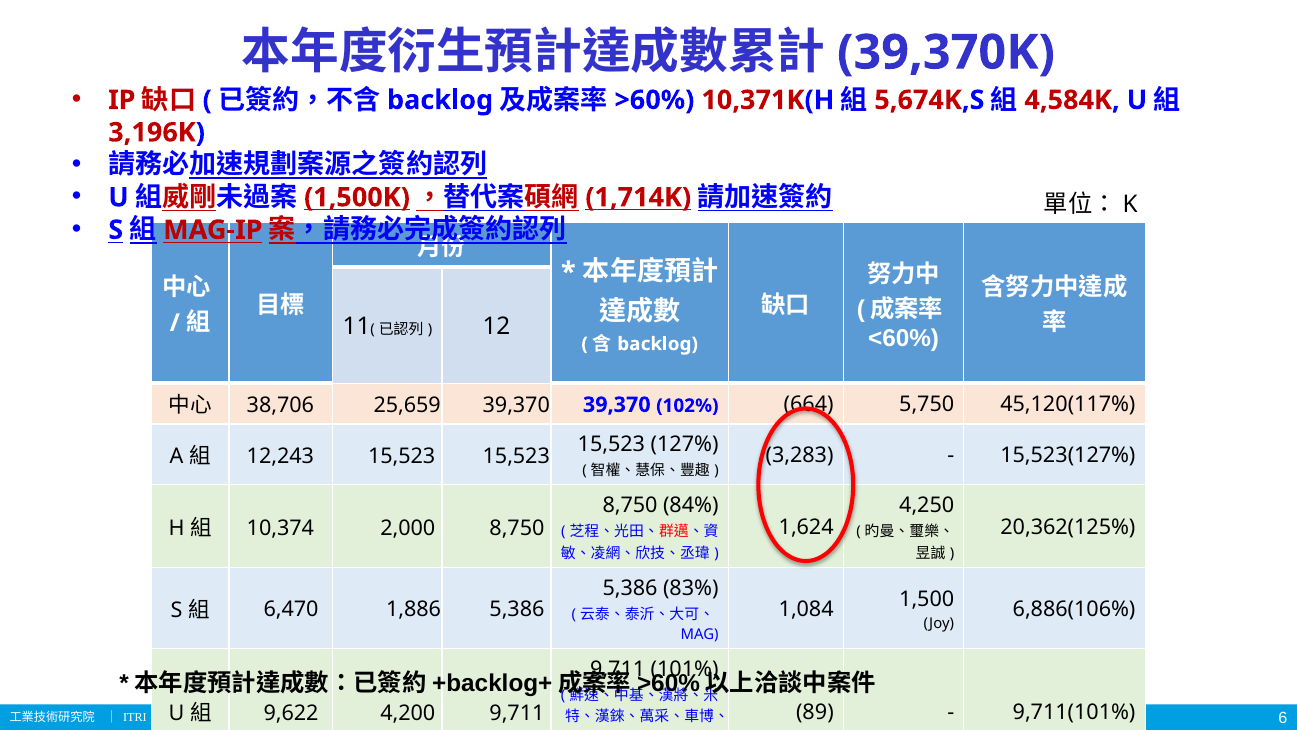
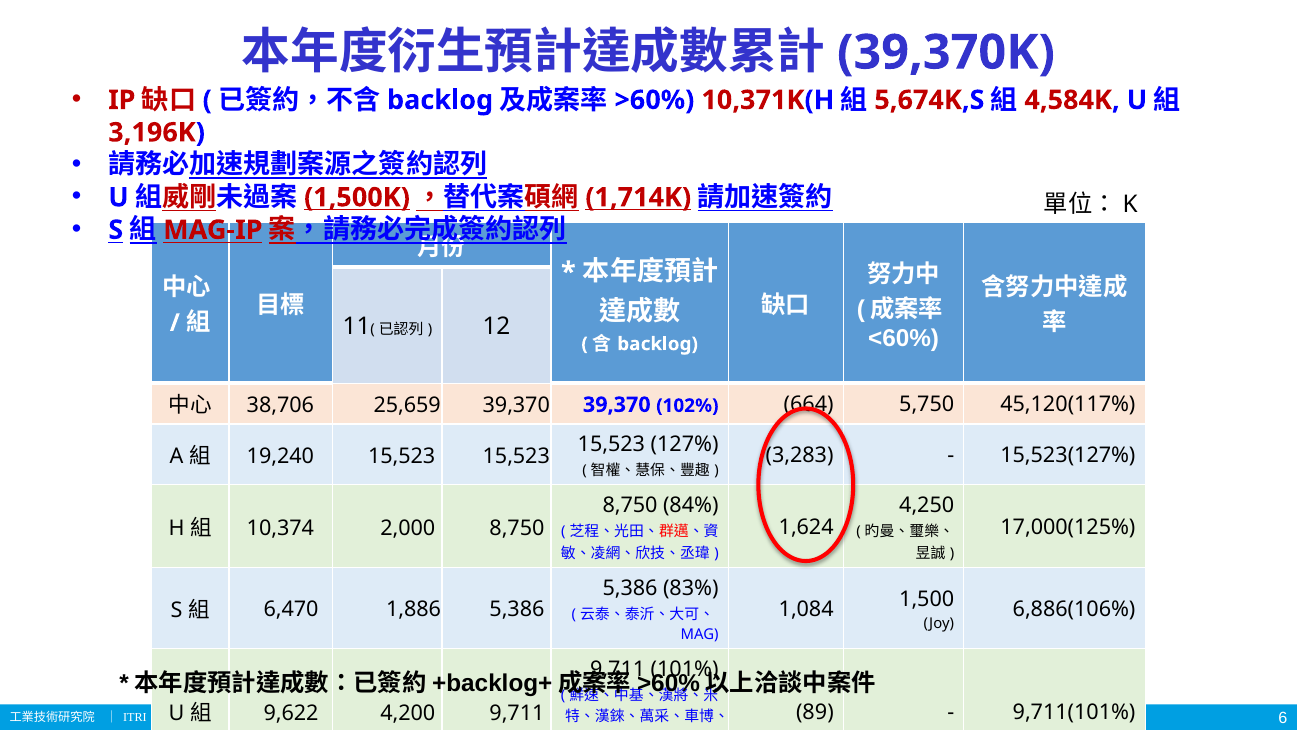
12,243: 12,243 -> 19,240
20,362(125%: 20,362(125% -> 17,000(125%
